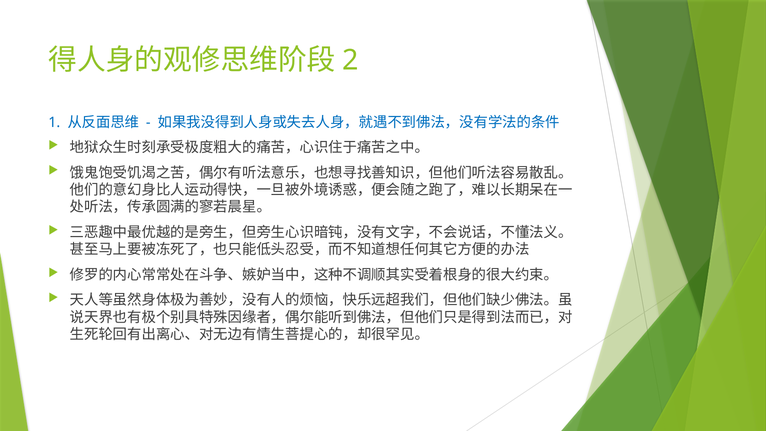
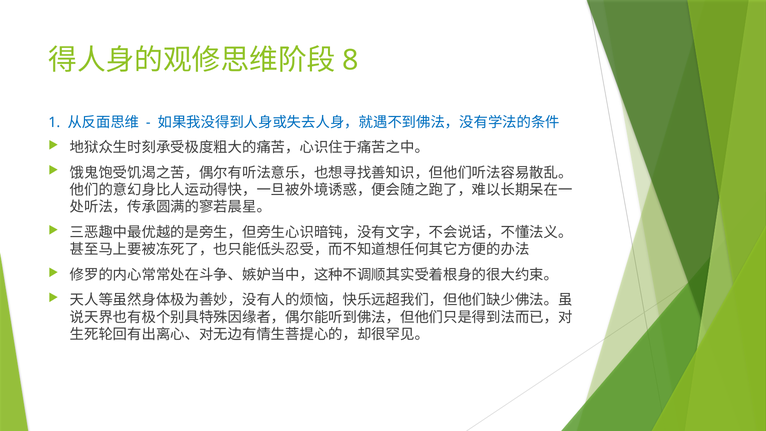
2: 2 -> 8
